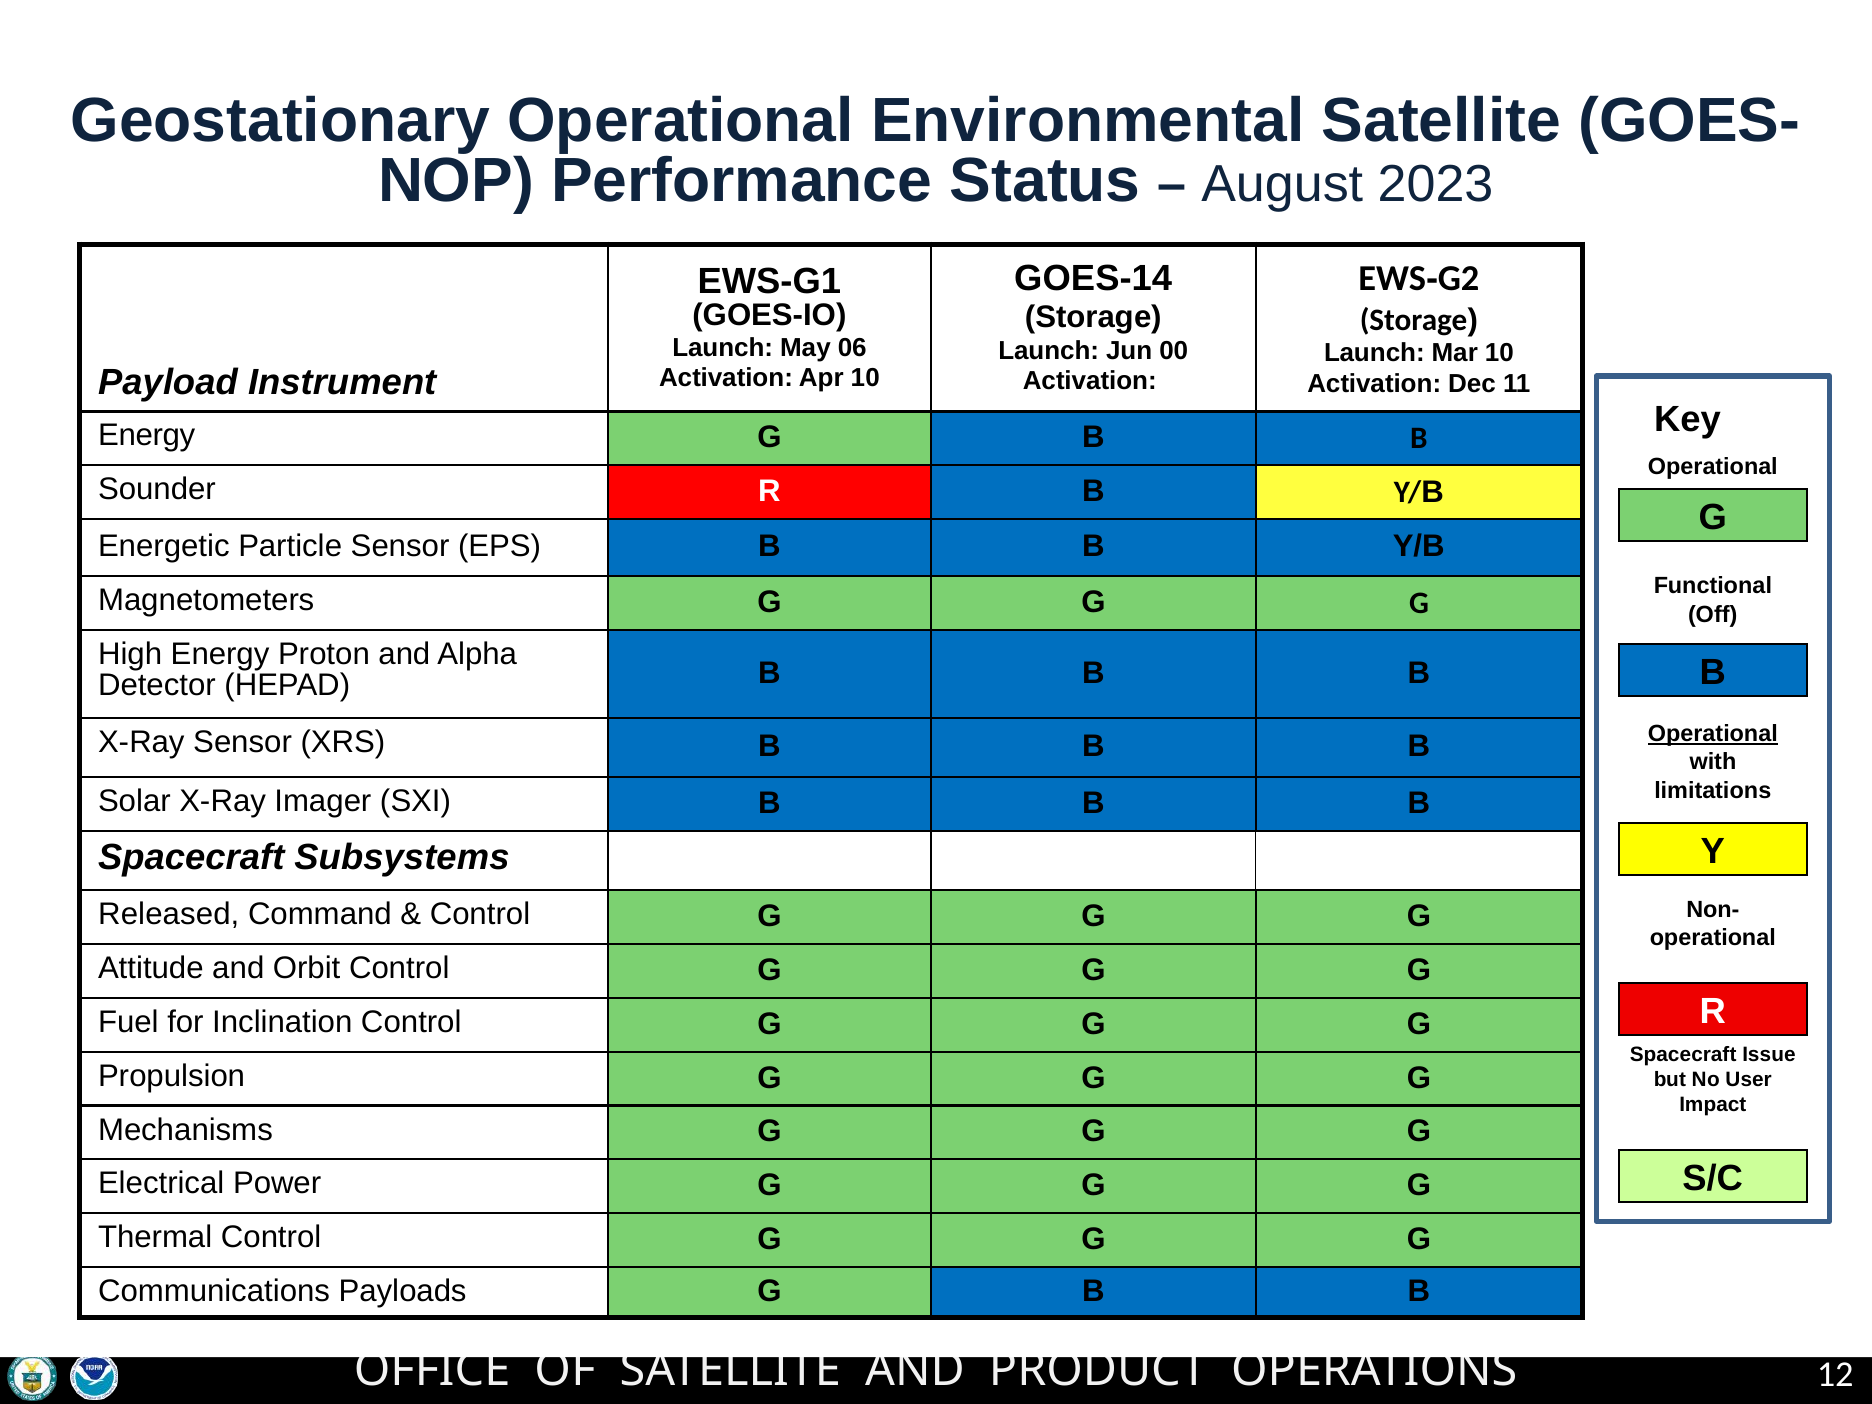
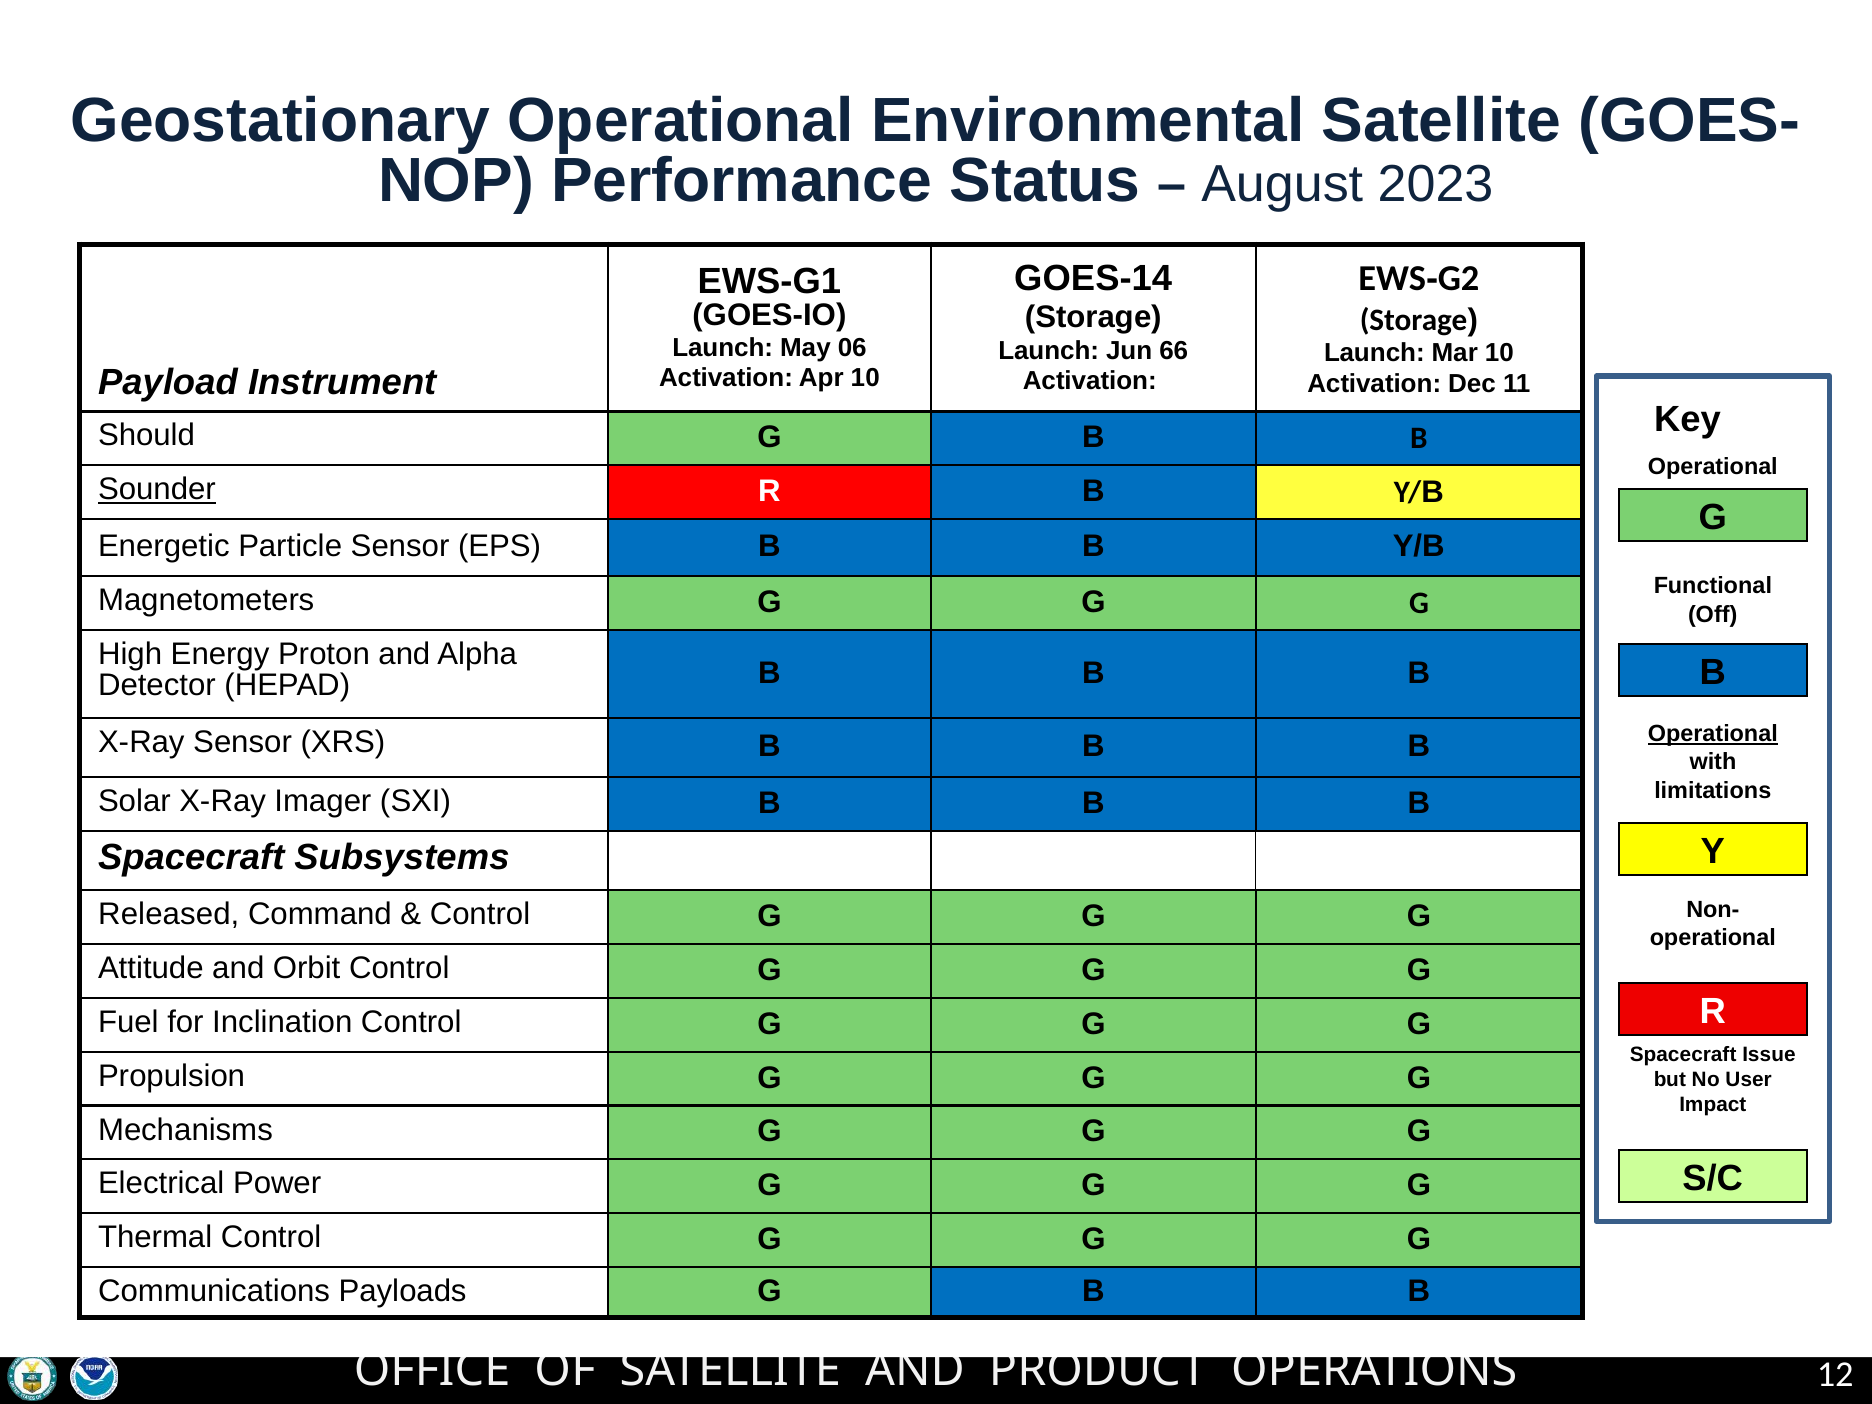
00: 00 -> 66
Energy at (147, 436): Energy -> Should
Sounder underline: none -> present
